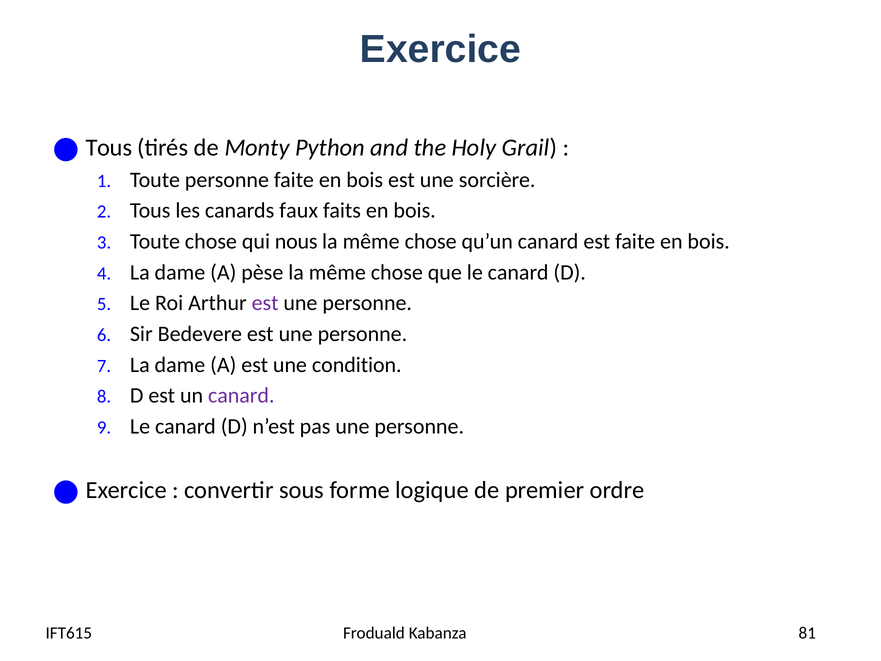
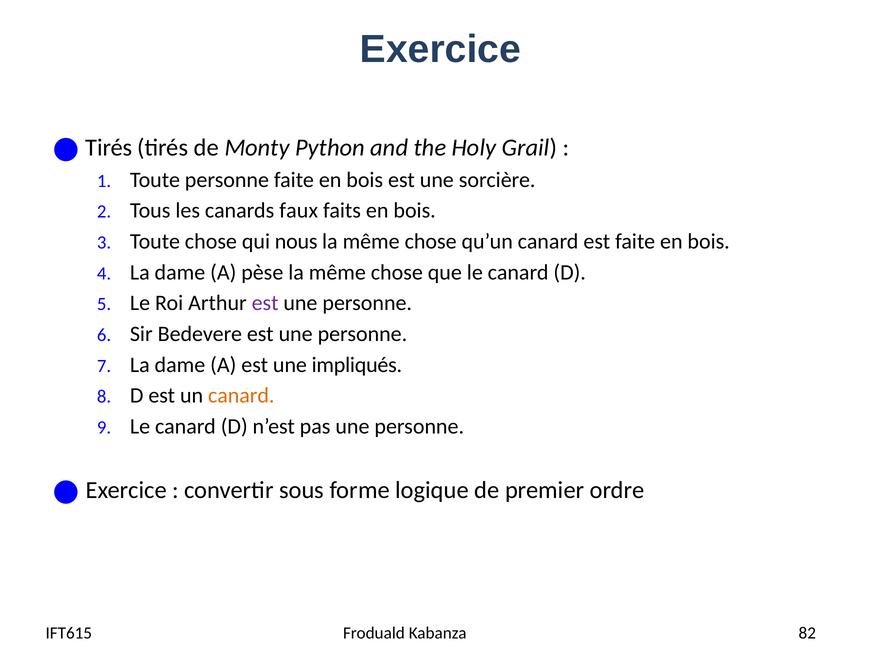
Tous at (109, 148): Tous -> Tirés
condition: condition -> impliqués
canard at (241, 396) colour: purple -> orange
81: 81 -> 82
